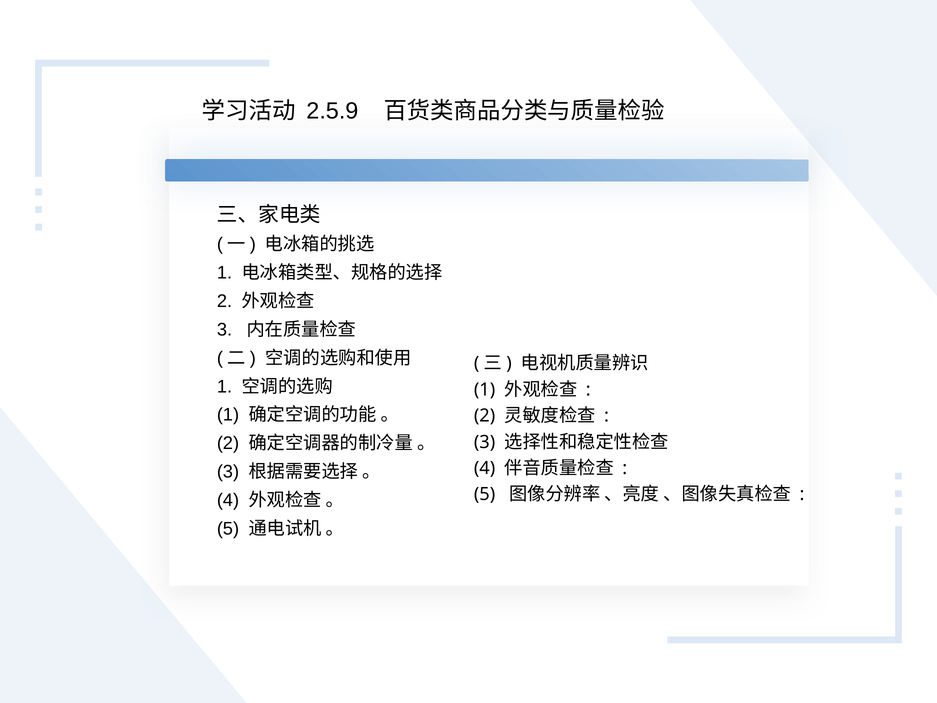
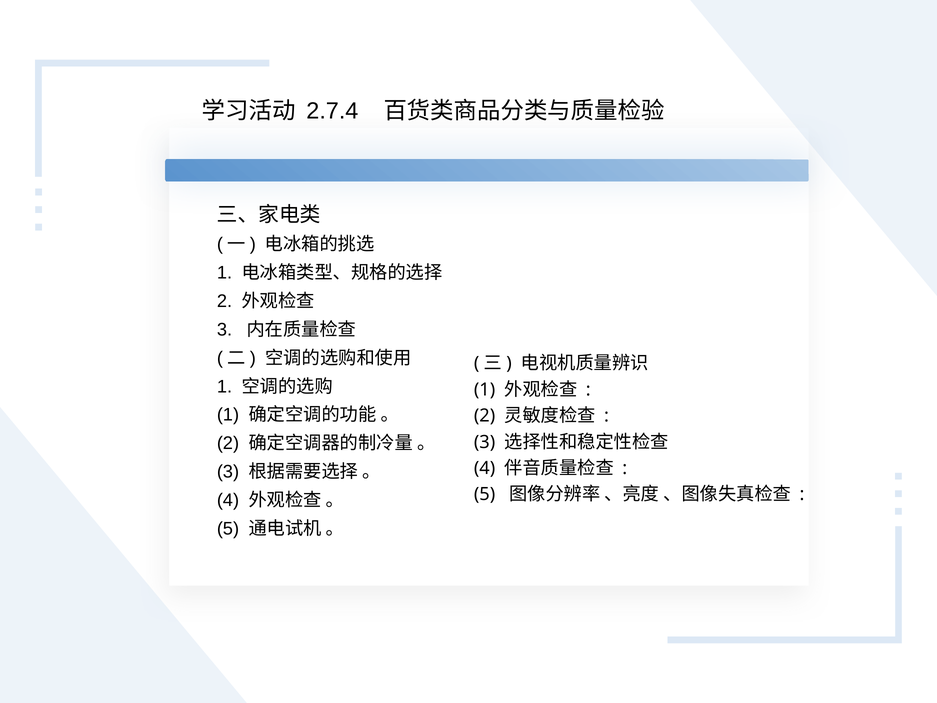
2.5.9: 2.5.9 -> 2.7.4
